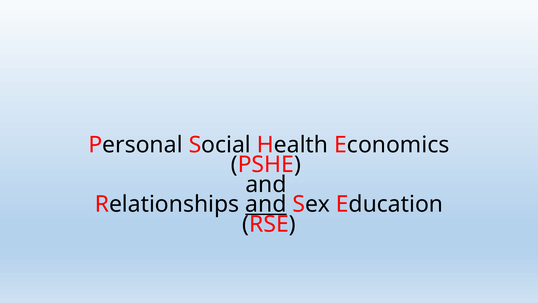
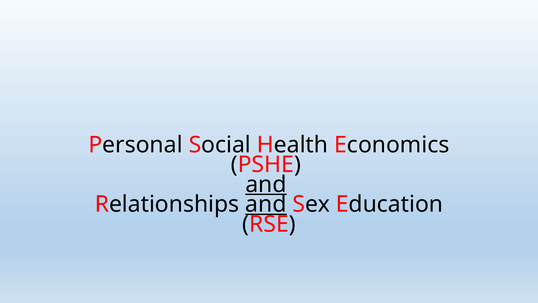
and at (266, 184) underline: none -> present
